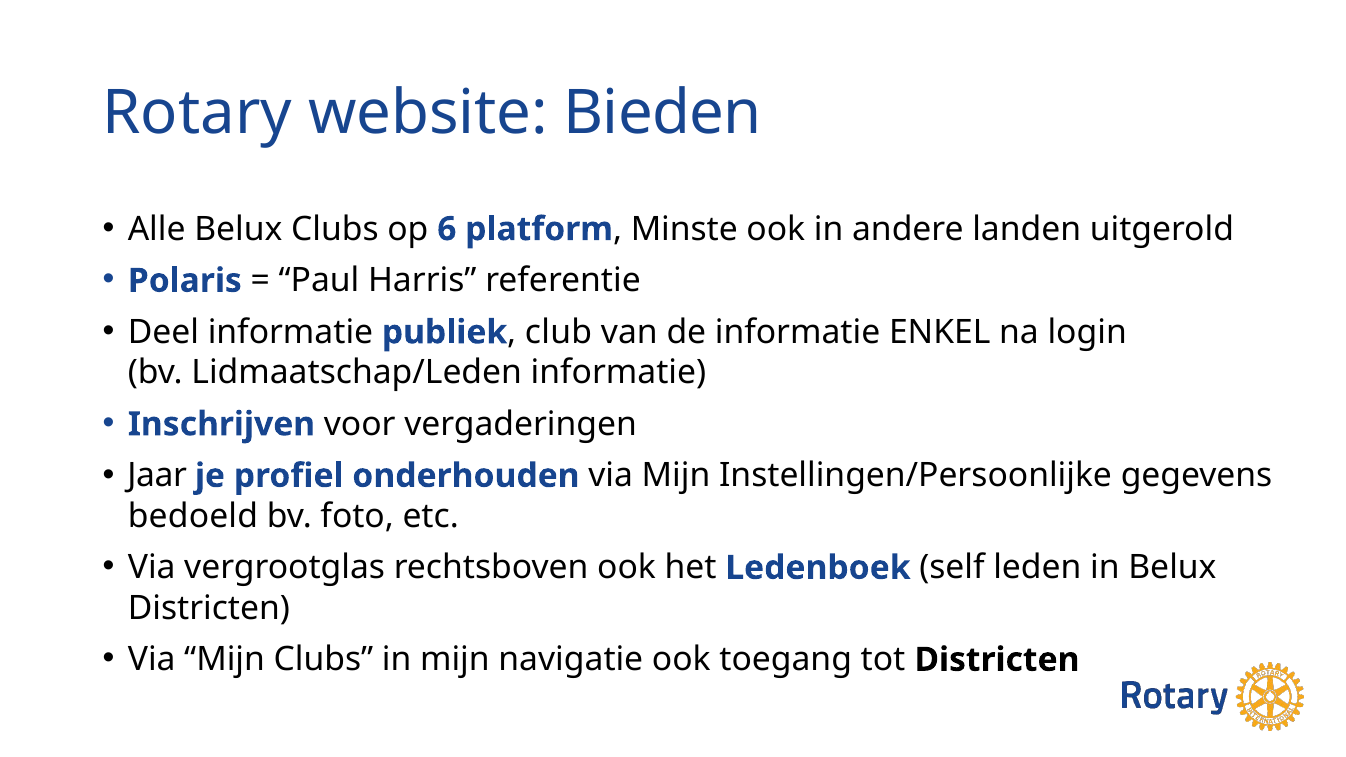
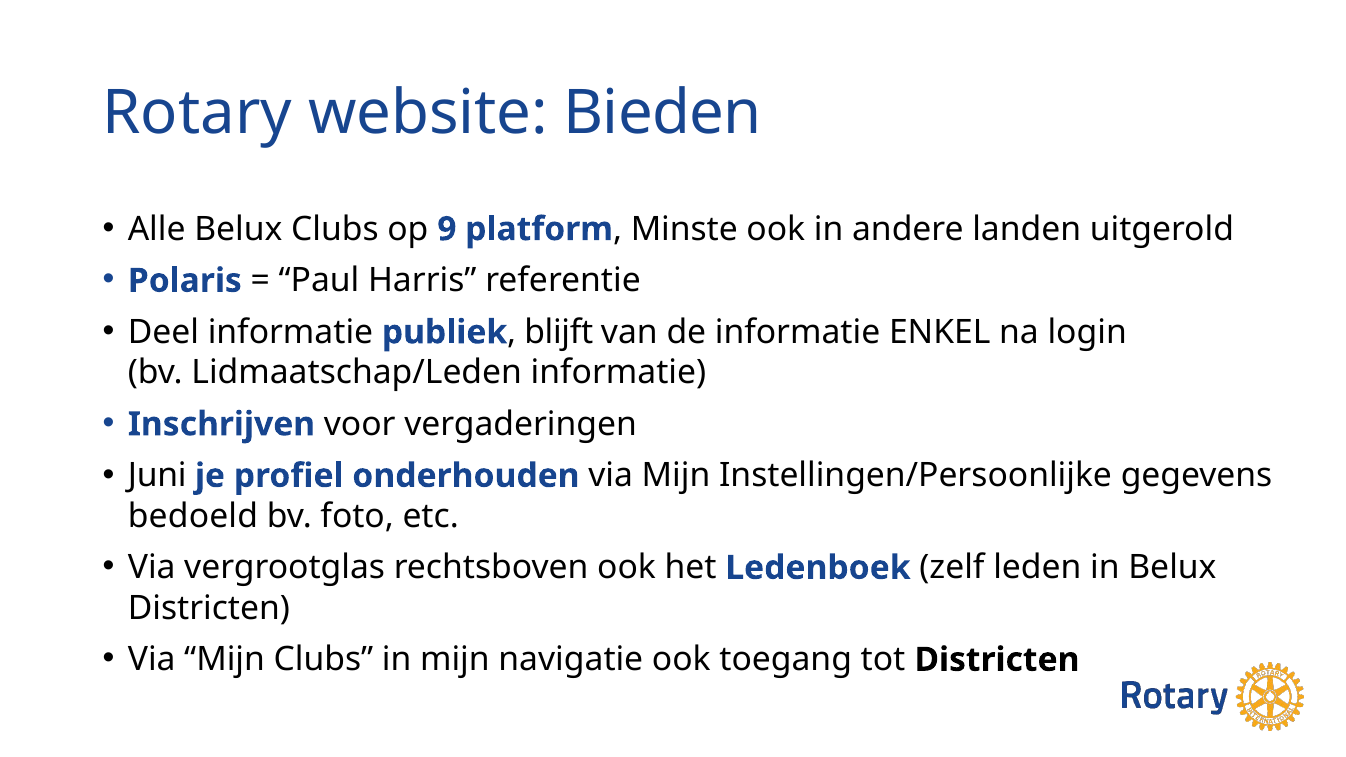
6: 6 -> 9
club: club -> blijft
Jaar: Jaar -> Juni
self: self -> zelf
